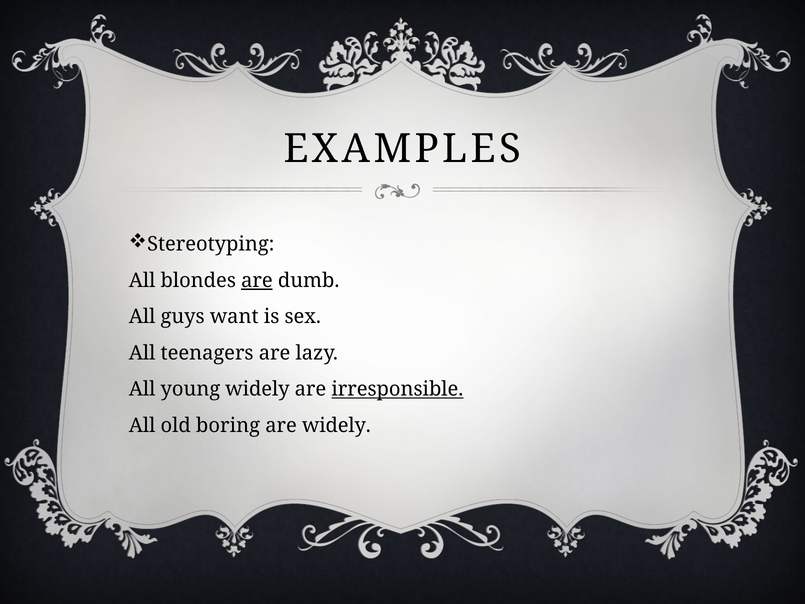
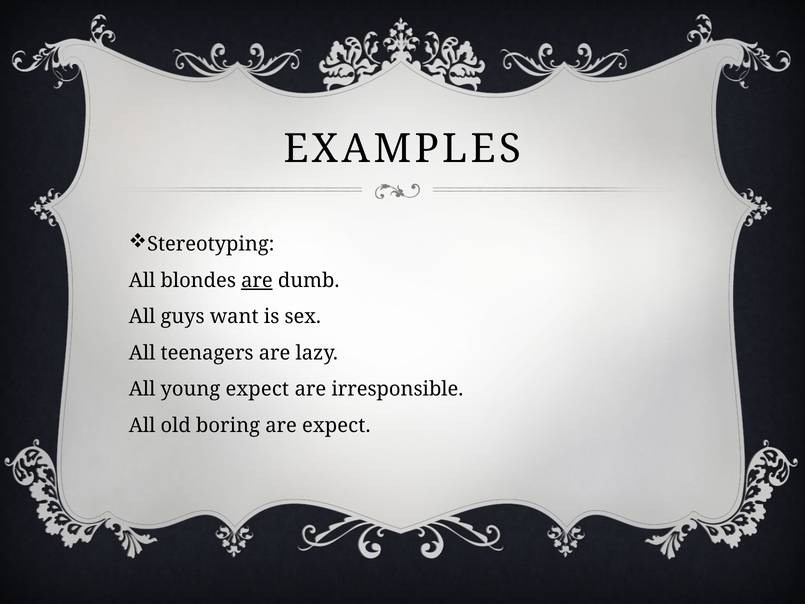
young widely: widely -> expect
irresponsible underline: present -> none
are widely: widely -> expect
